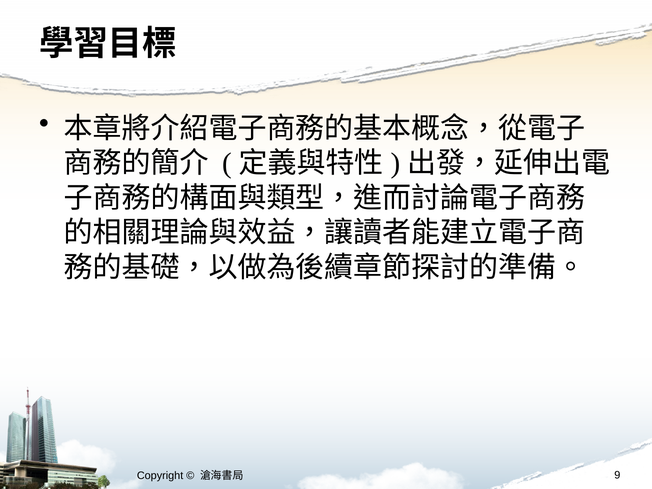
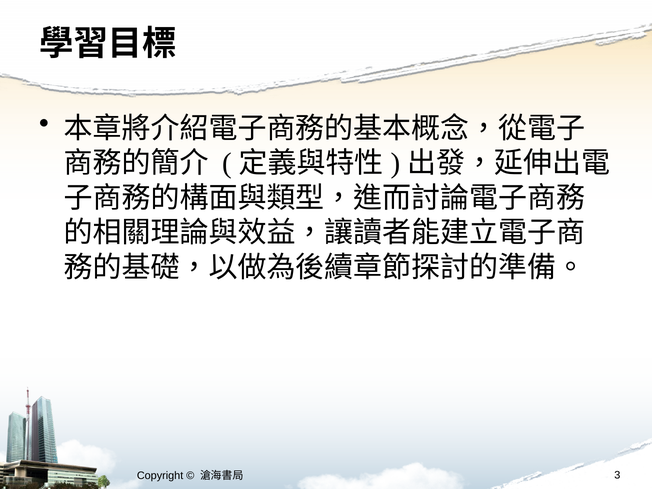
9: 9 -> 3
